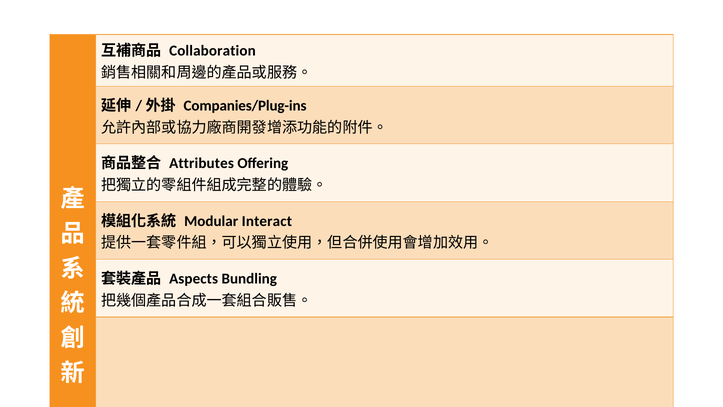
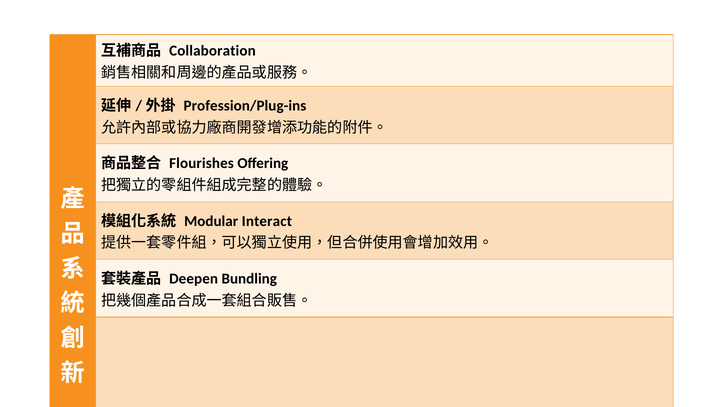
Companies/Plug-ins: Companies/Plug-ins -> Profession/Plug-ins
Attributes: Attributes -> Flourishes
Aspects: Aspects -> Deepen
